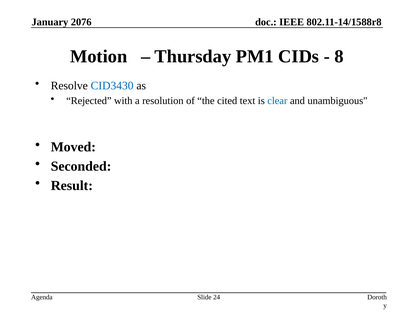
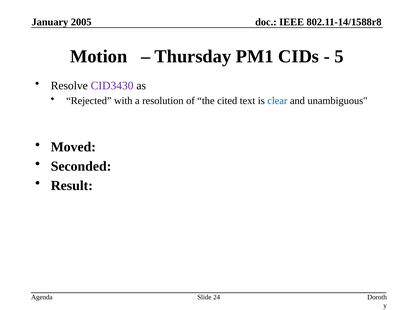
2076: 2076 -> 2005
8: 8 -> 5
CID3430 colour: blue -> purple
